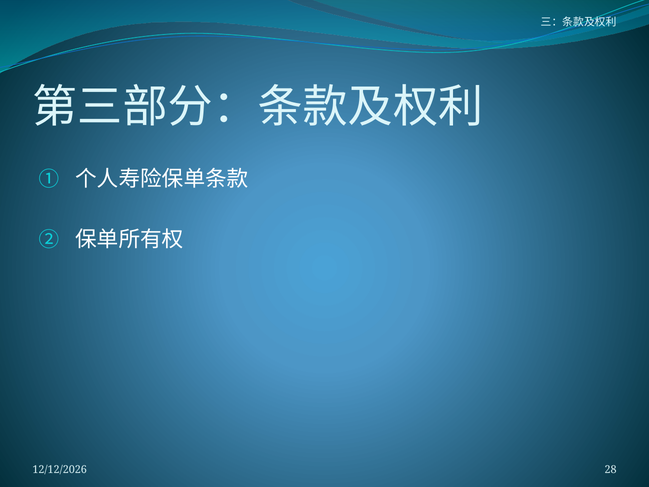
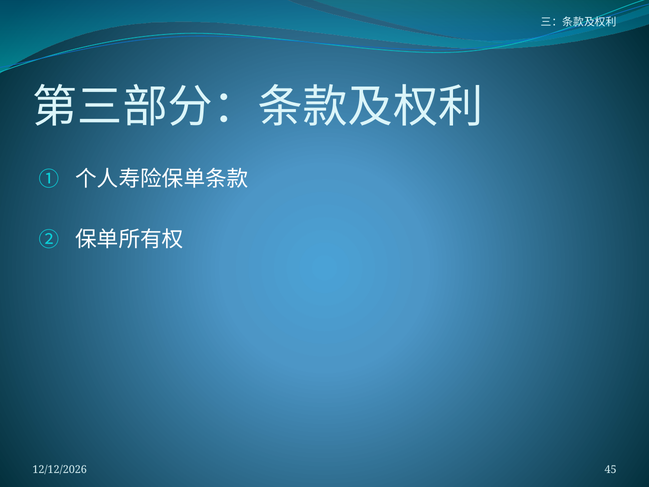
28: 28 -> 45
